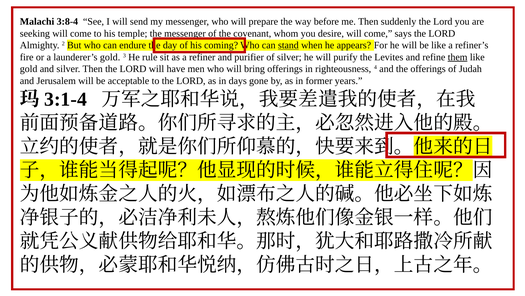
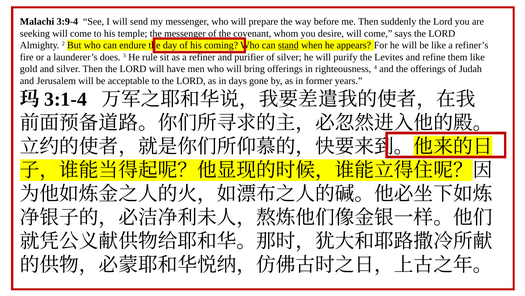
3:8-4: 3:8-4 -> 3:9-4
launderer’s gold: gold -> does
them underline: present -> none
